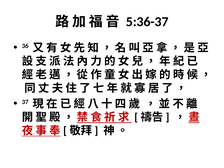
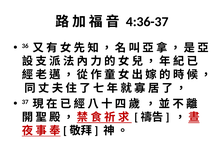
5:36-37: 5:36-37 -> 4:36-37
